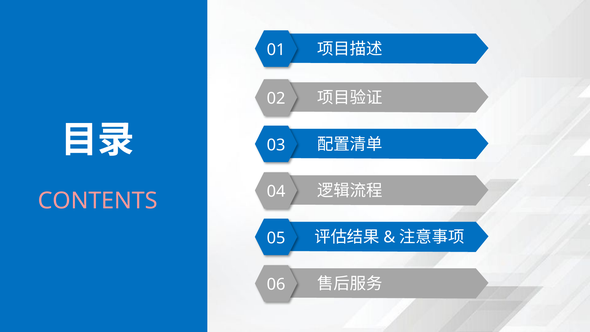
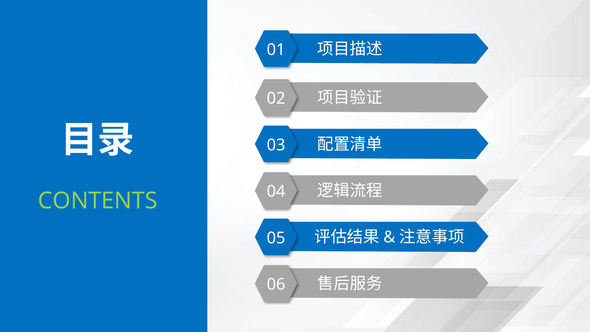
CONTENTS colour: pink -> light green
